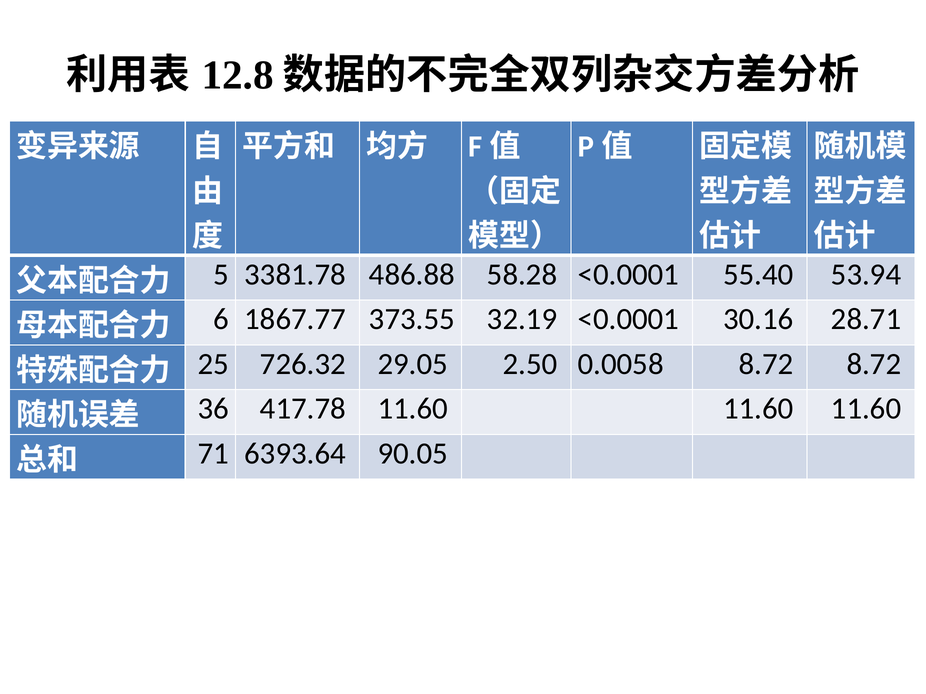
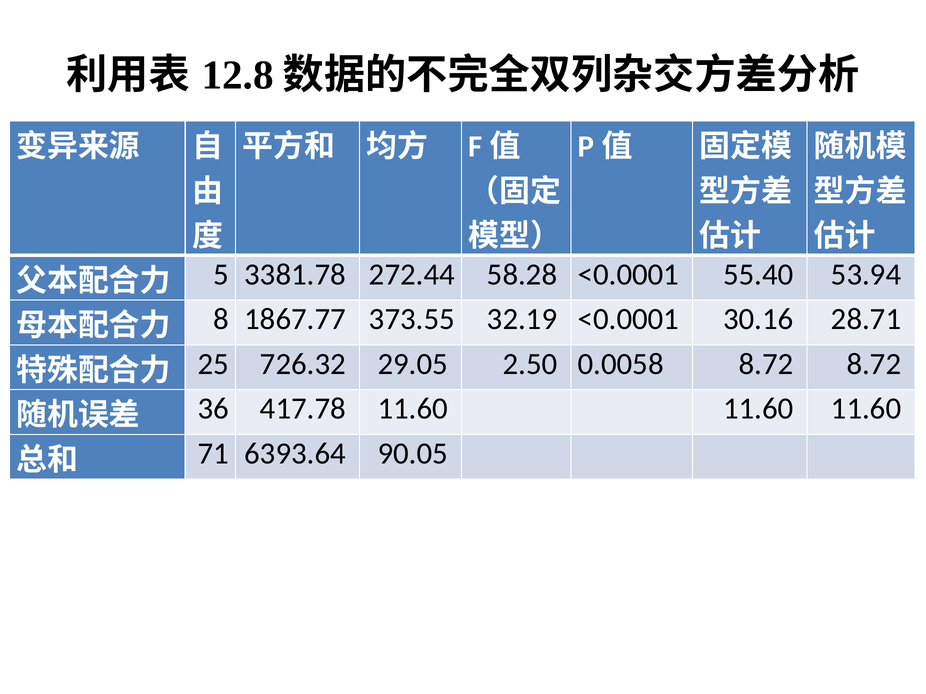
486.88: 486.88 -> 272.44
6: 6 -> 8
